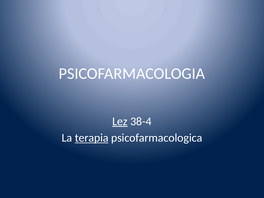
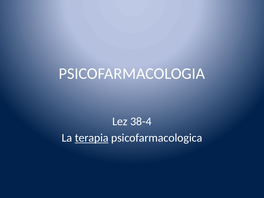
Lez underline: present -> none
